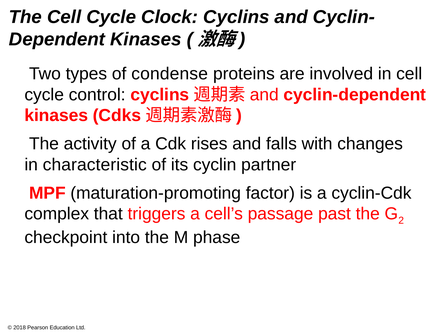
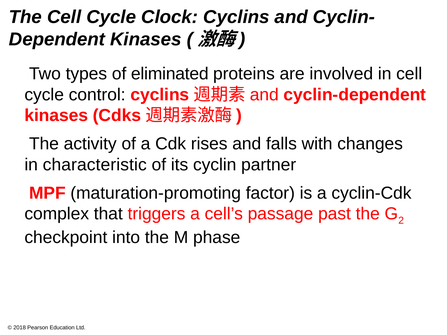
condense: condense -> eliminated
